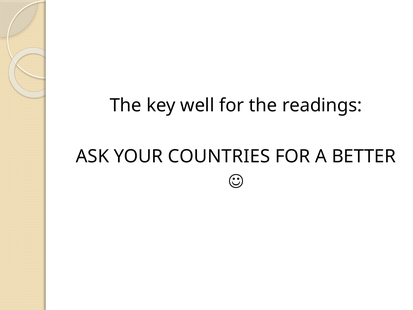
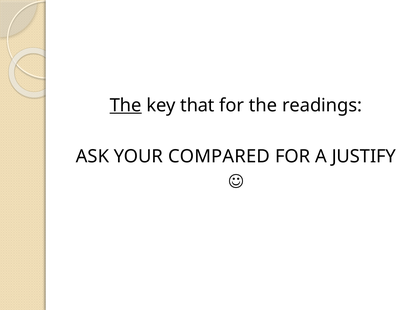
The at (126, 105) underline: none -> present
well: well -> that
COUNTRIES: COUNTRIES -> COMPARED
BETTER: BETTER -> JUSTIFY
